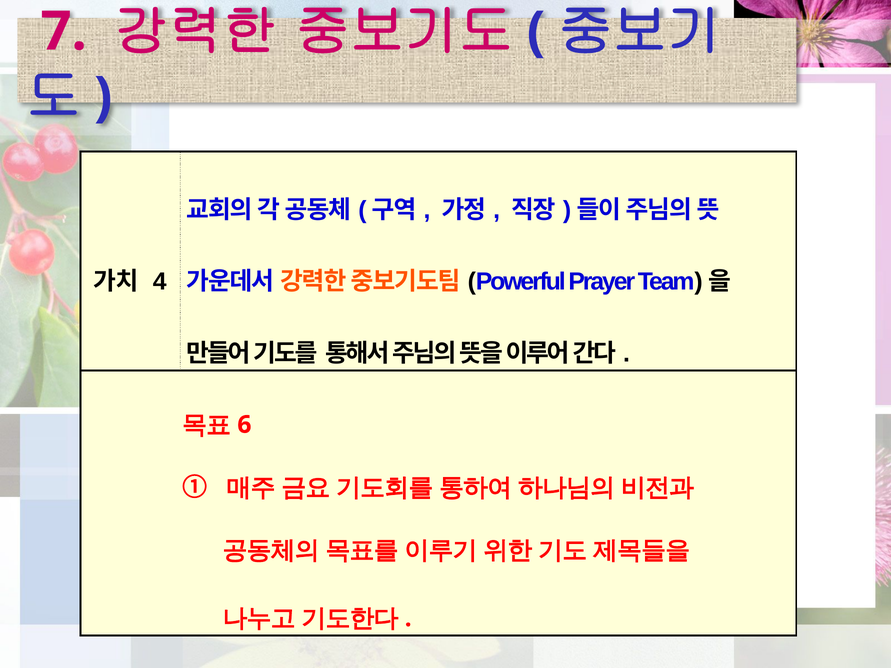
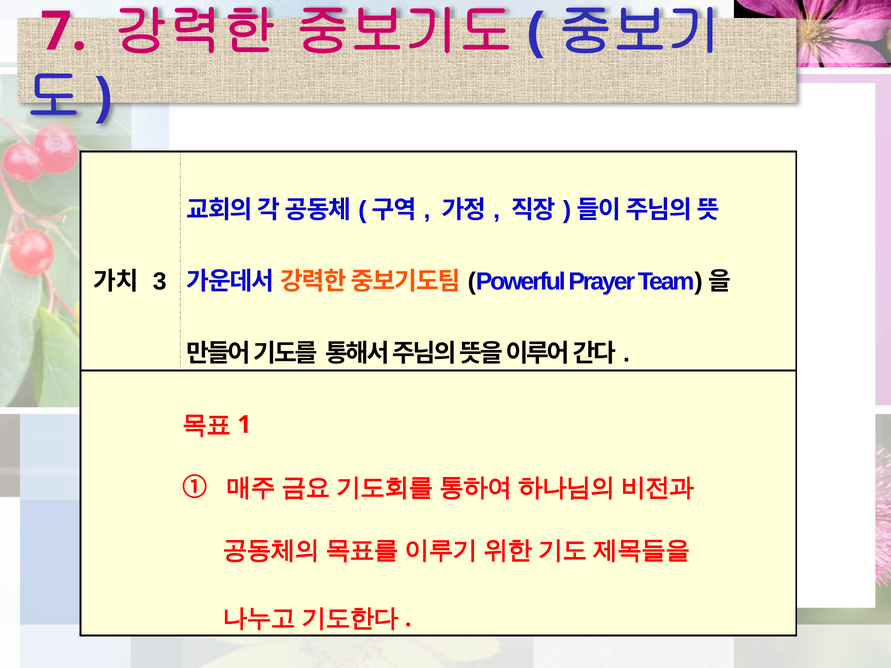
4: 4 -> 3
6: 6 -> 1
